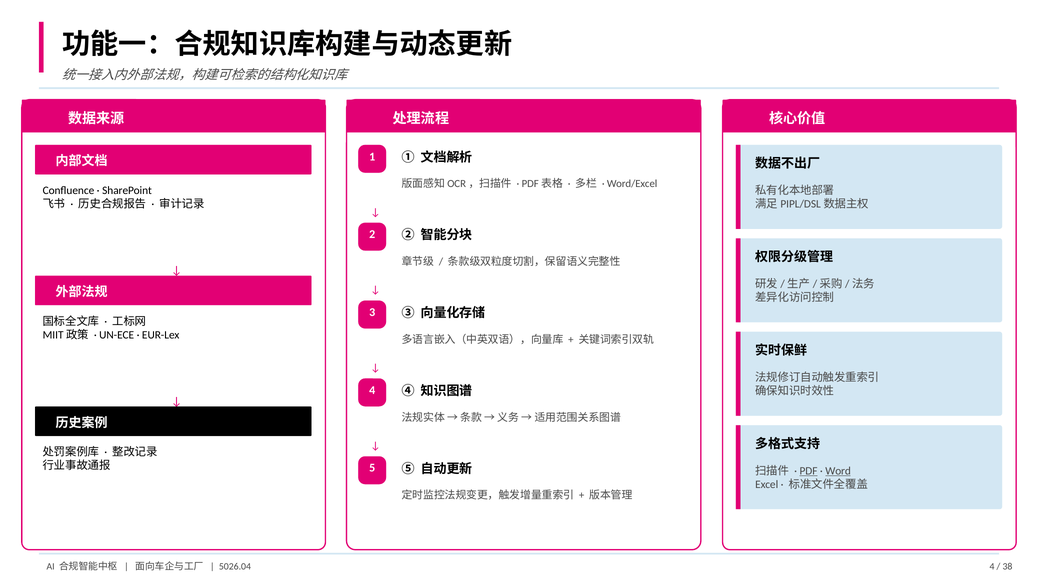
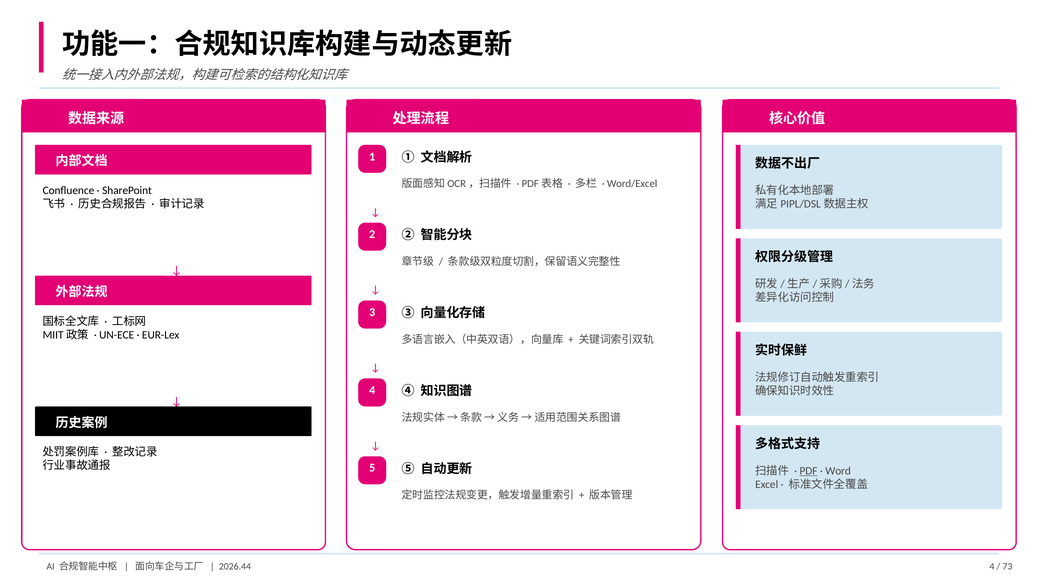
Word underline: present -> none
5026.04: 5026.04 -> 2026.44
38: 38 -> 73
